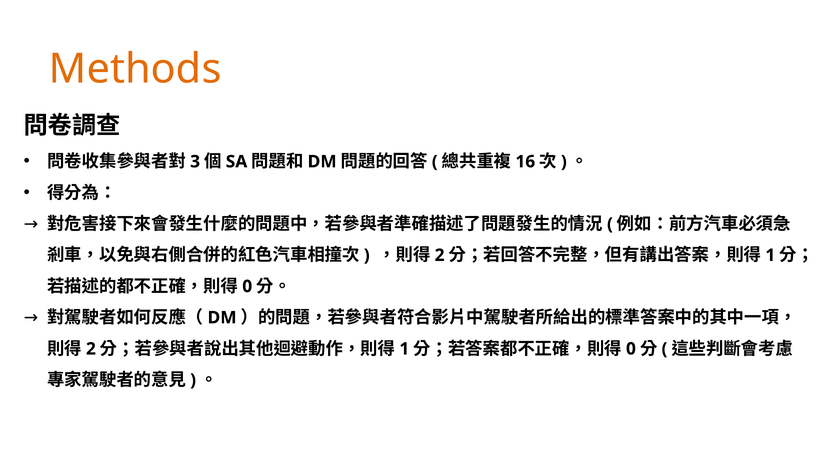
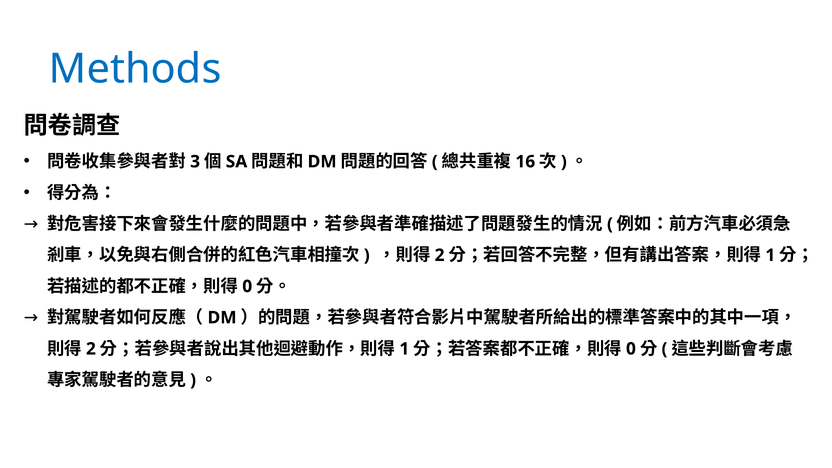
Methods colour: orange -> blue
